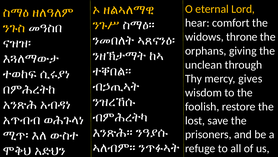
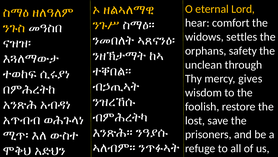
throne: throne -> settles
giving: giving -> safety
